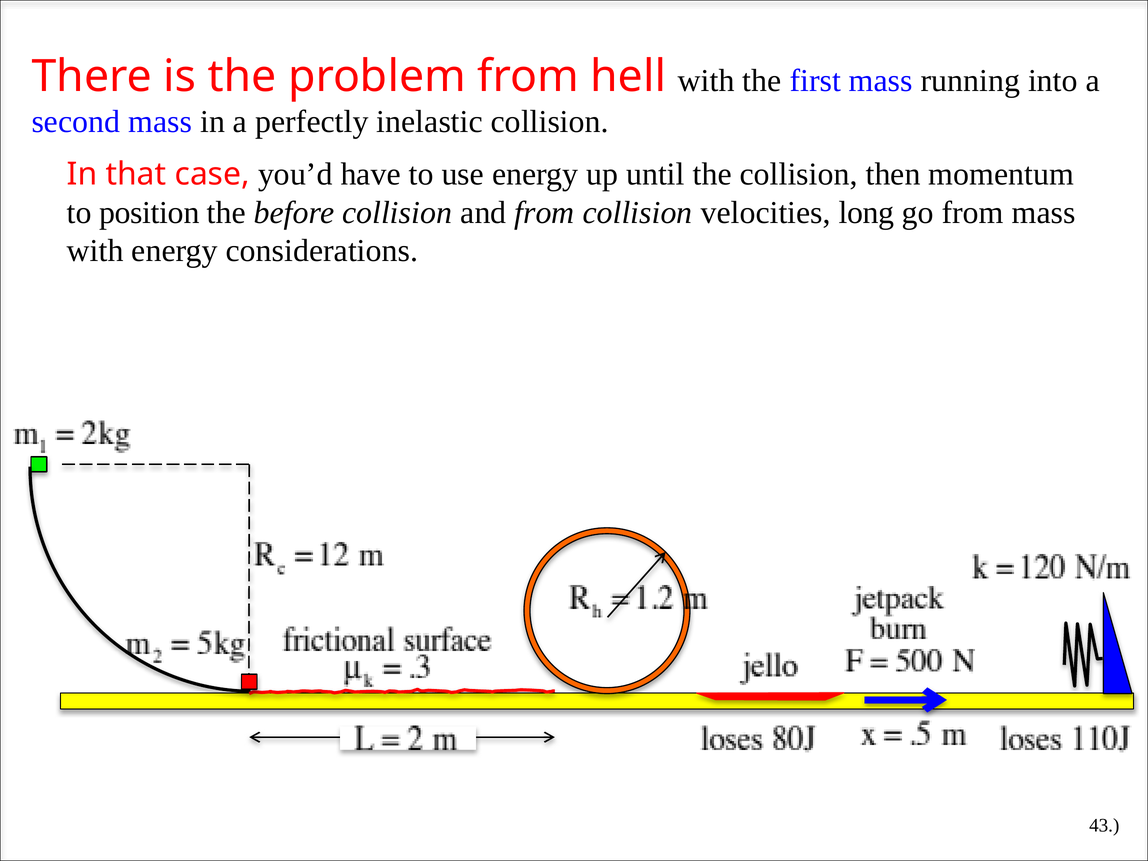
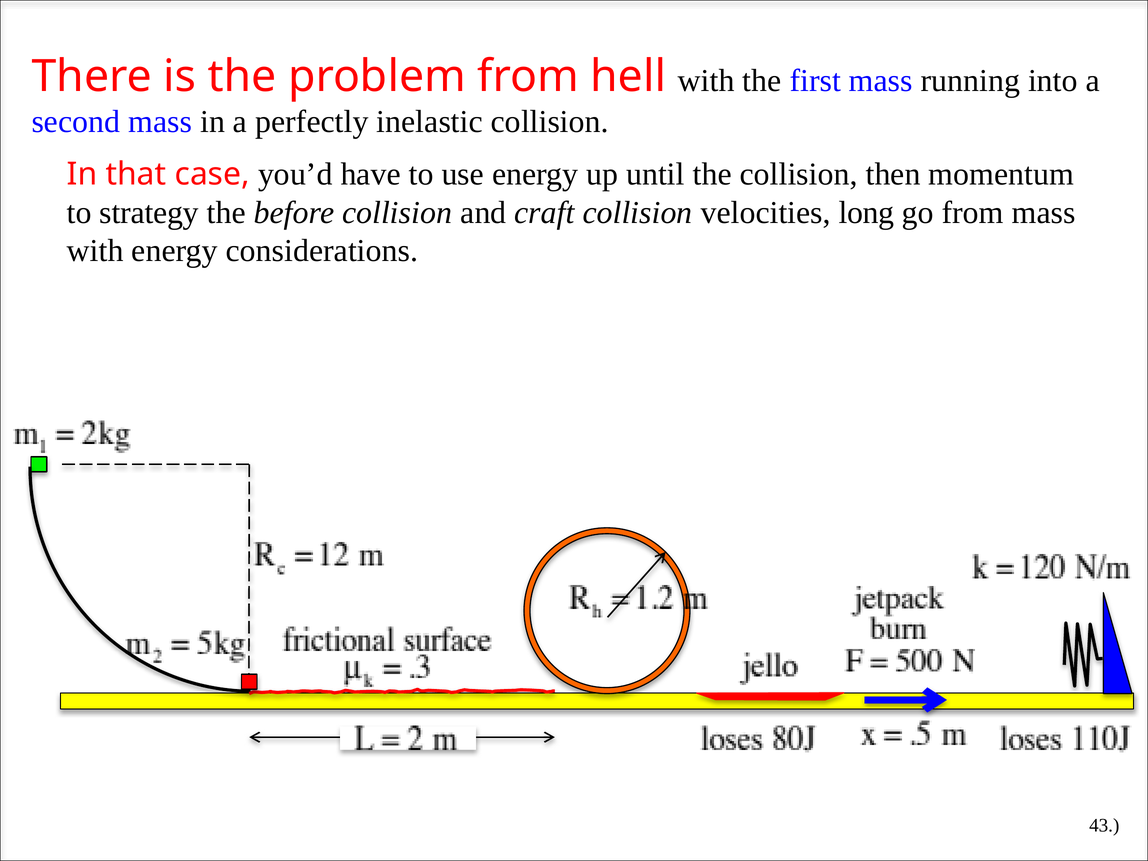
position: position -> strategy
and from: from -> craft
